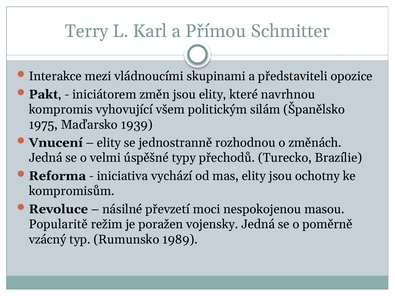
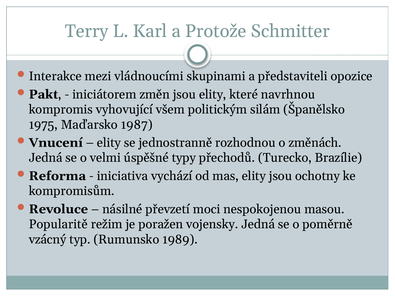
Přímou: Přímou -> Protože
1939: 1939 -> 1987
